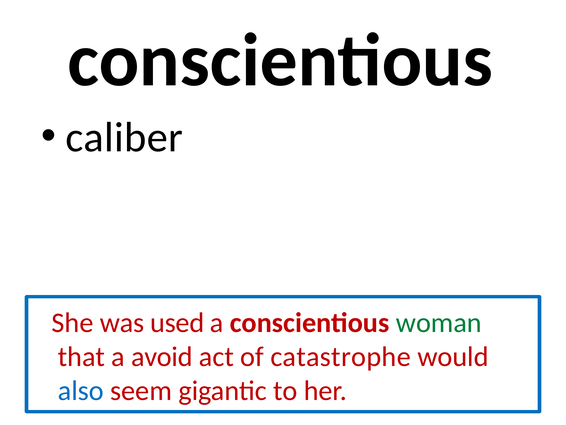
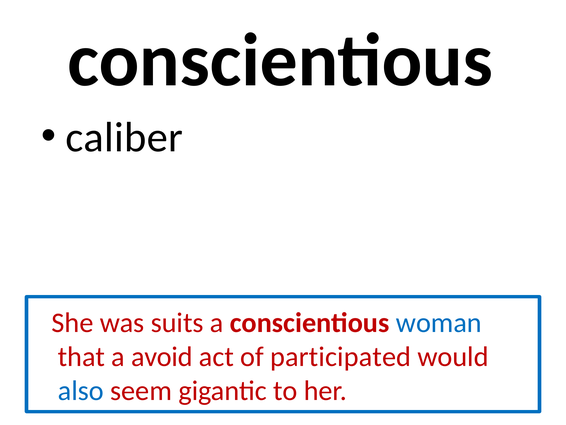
used: used -> suits
woman colour: green -> blue
catastrophe: catastrophe -> participated
